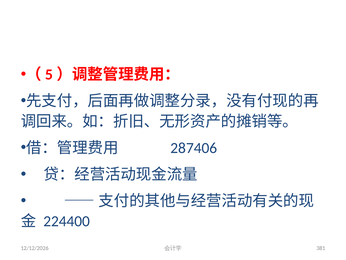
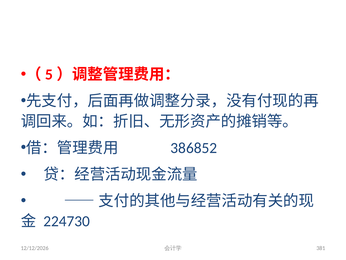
287406: 287406 -> 386852
224400: 224400 -> 224730
